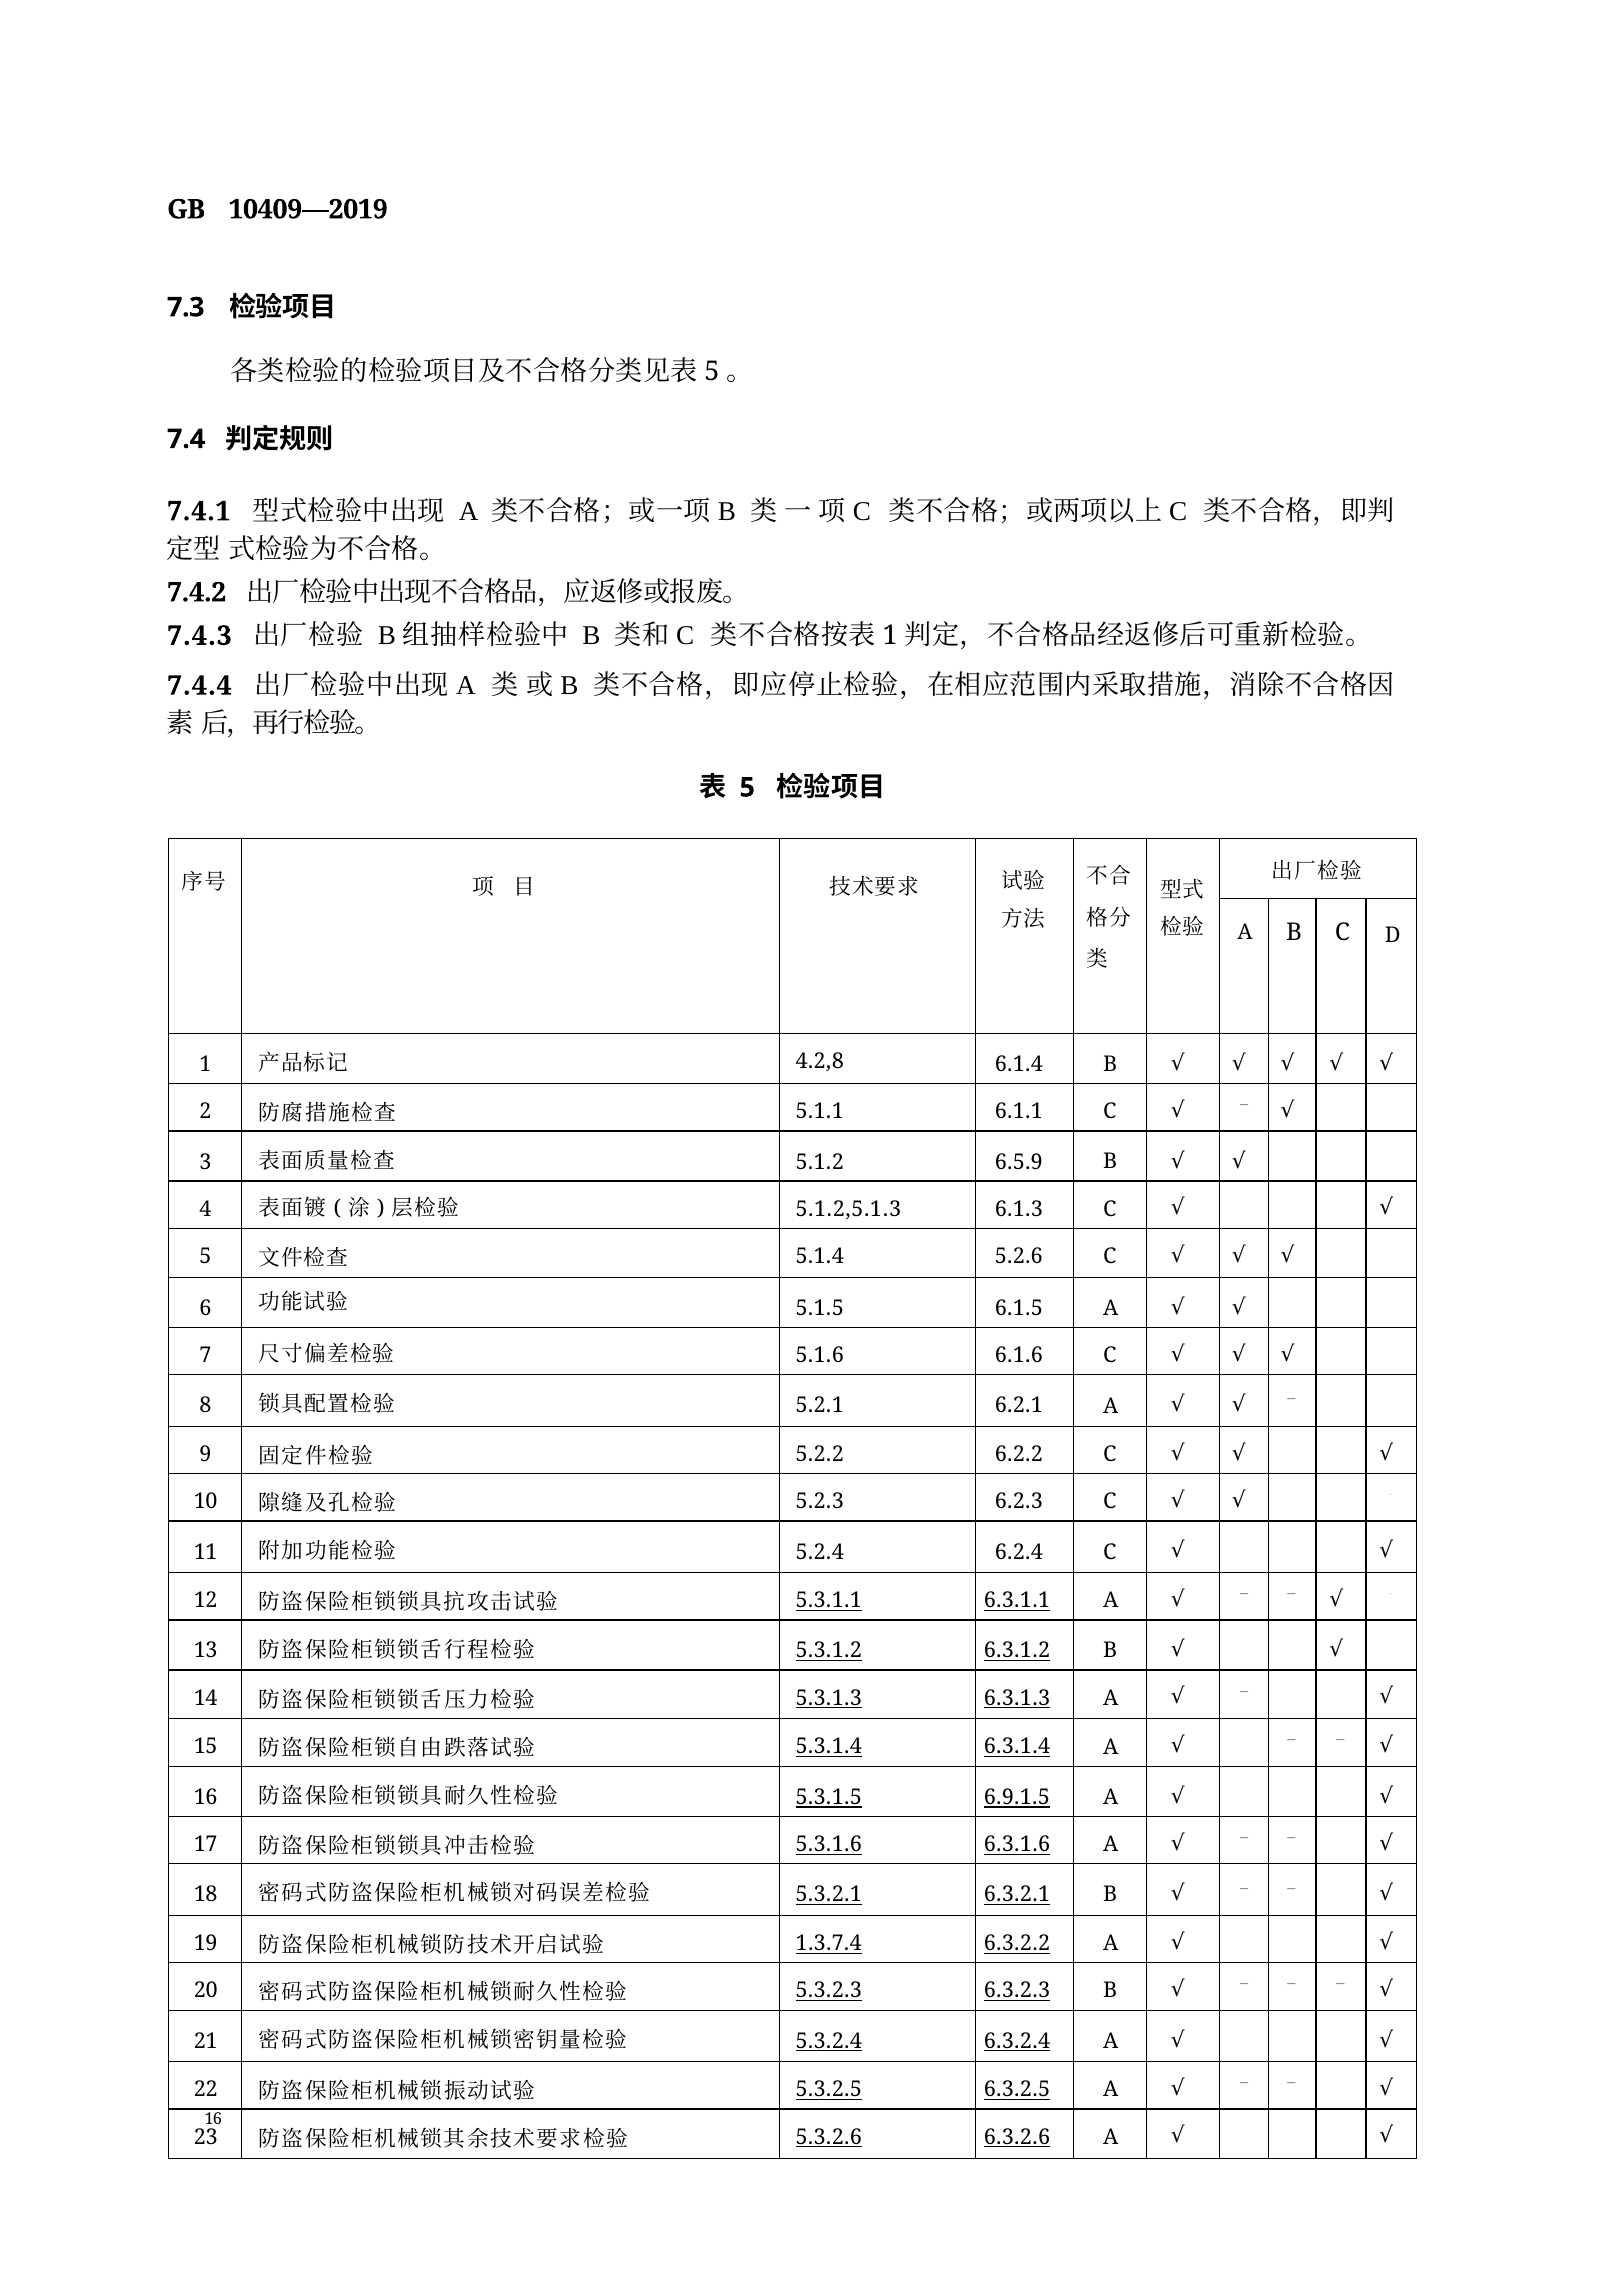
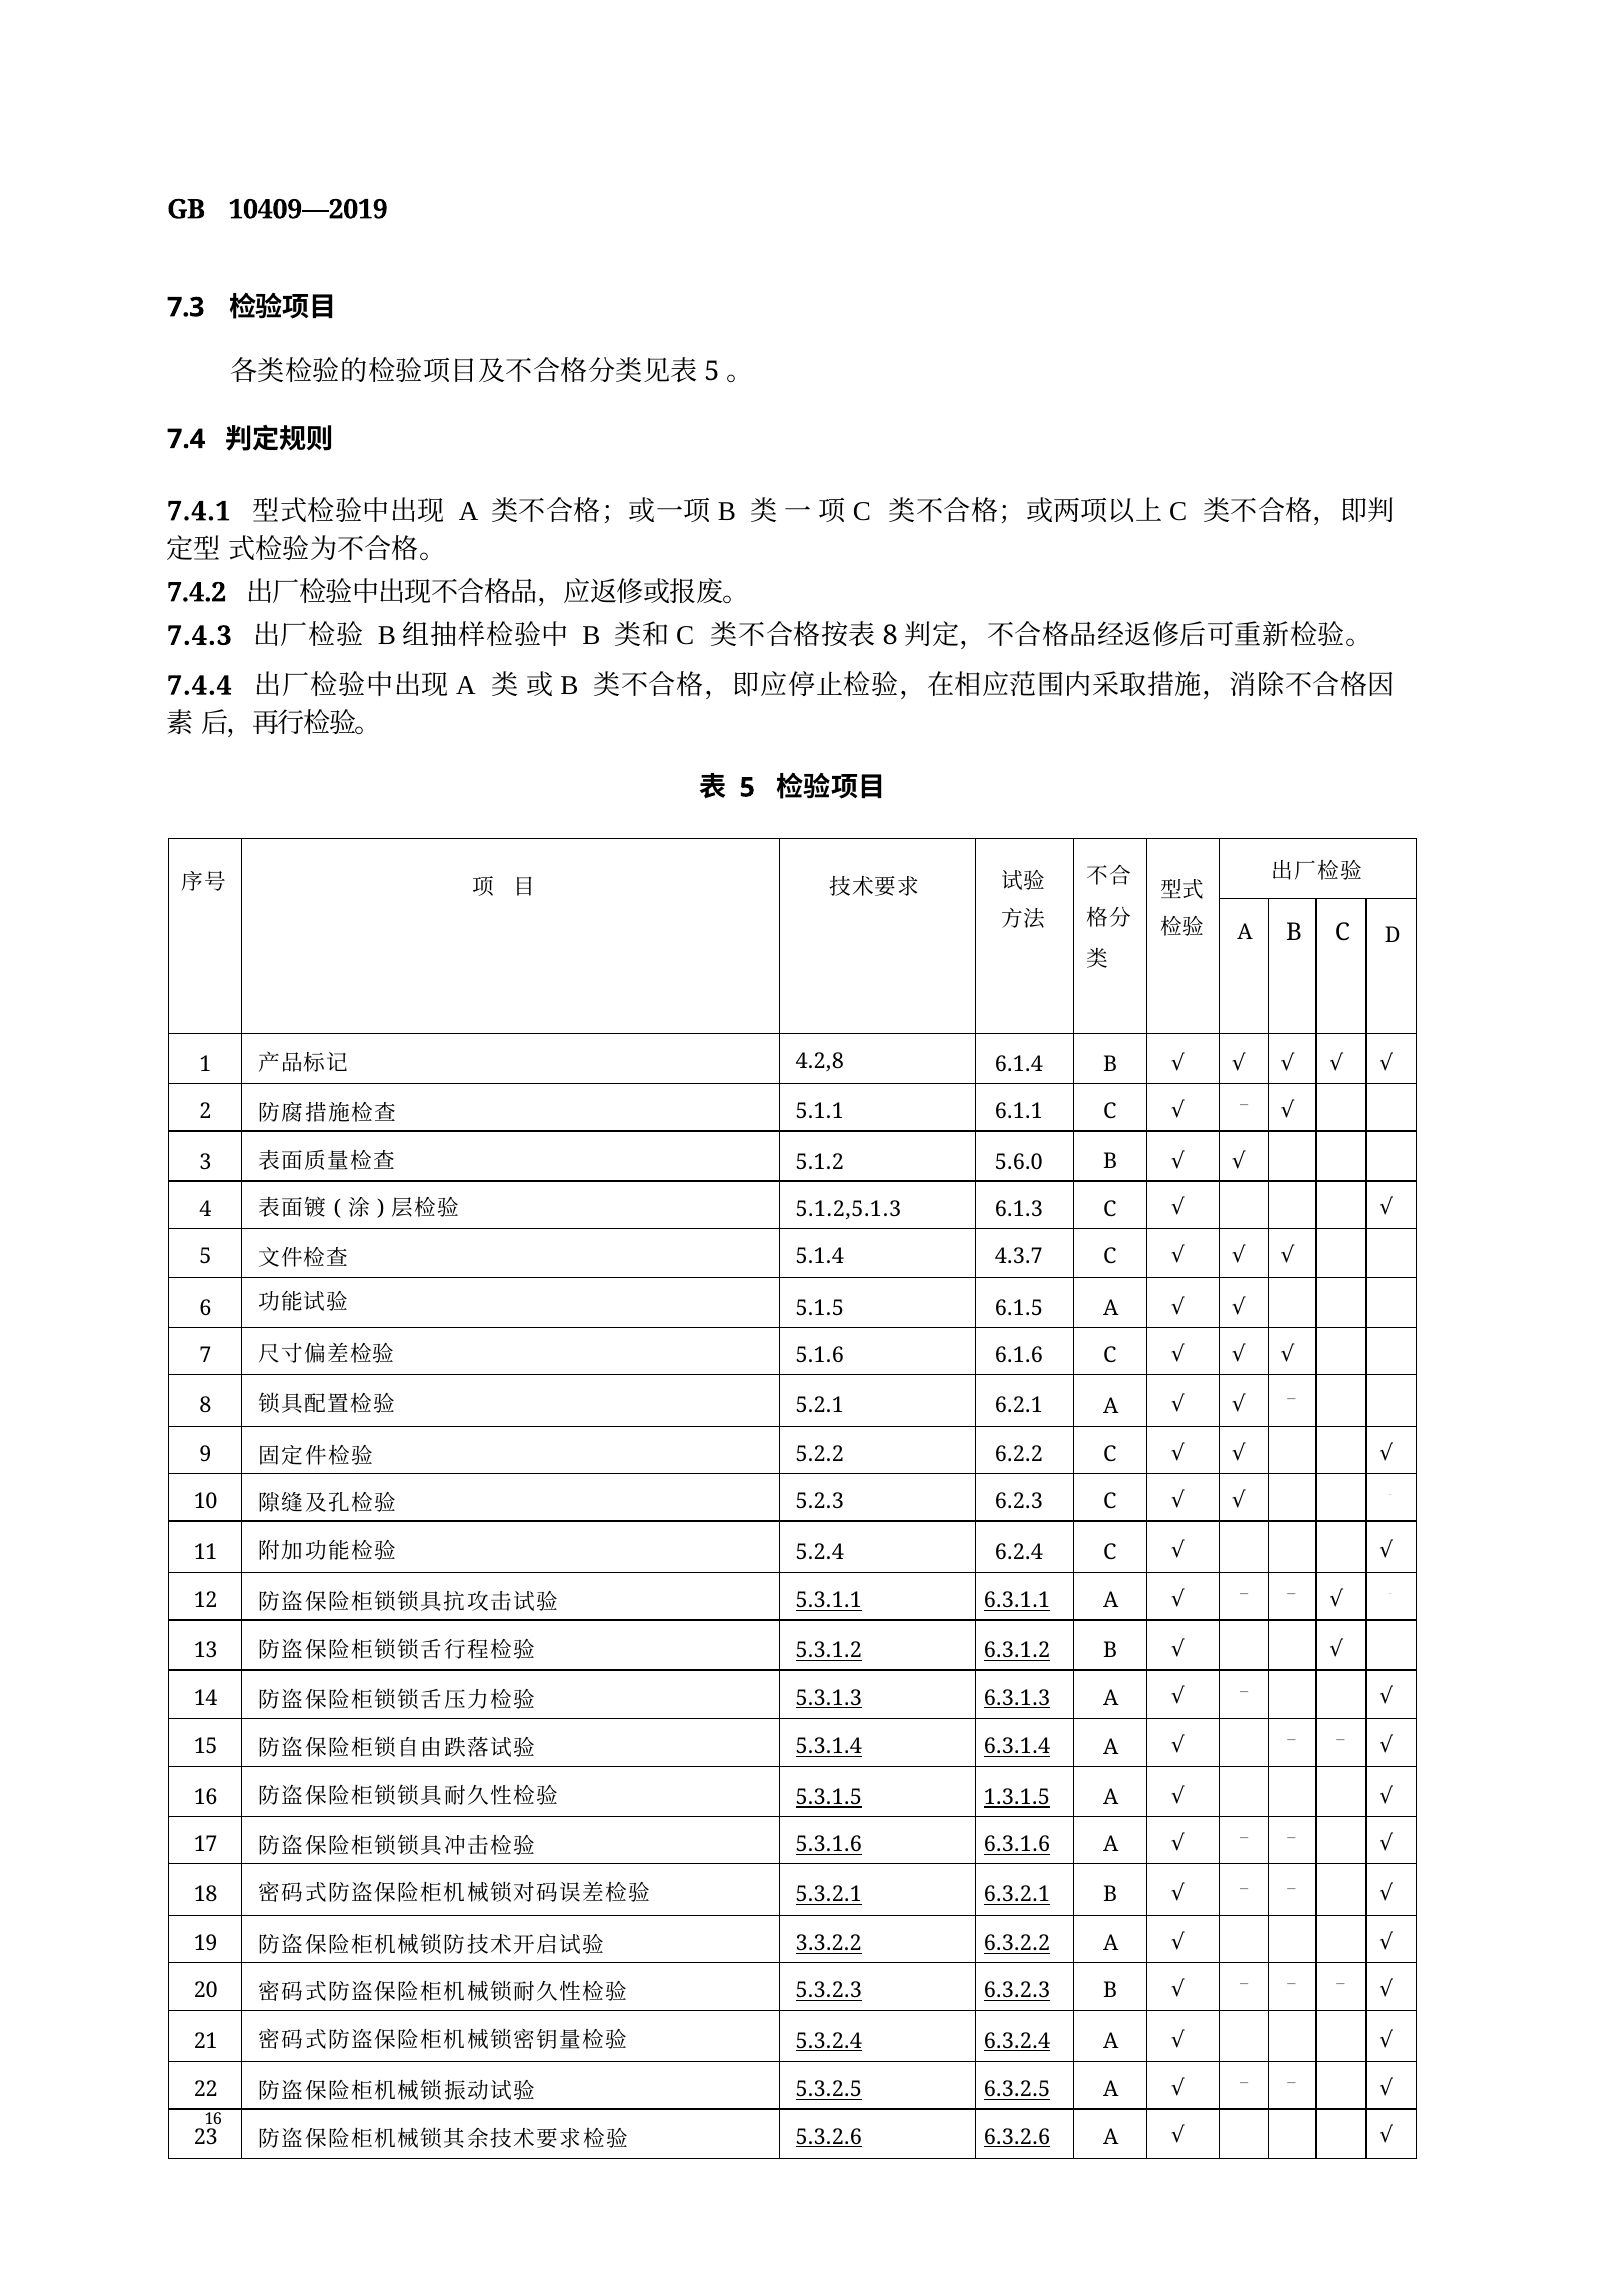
1 at (890, 636): 1 -> 8
6.5.9: 6.5.9 -> 5.6.0
5.2.6: 5.2.6 -> 4.3.7
6.9.1.5: 6.9.1.5 -> 1.3.1.5
1.3.7.4: 1.3.7.4 -> 3.3.2.2
